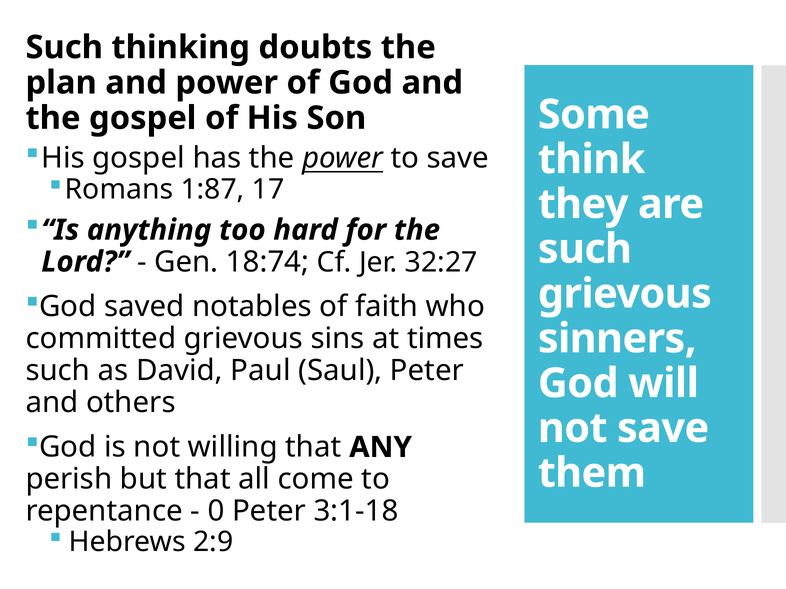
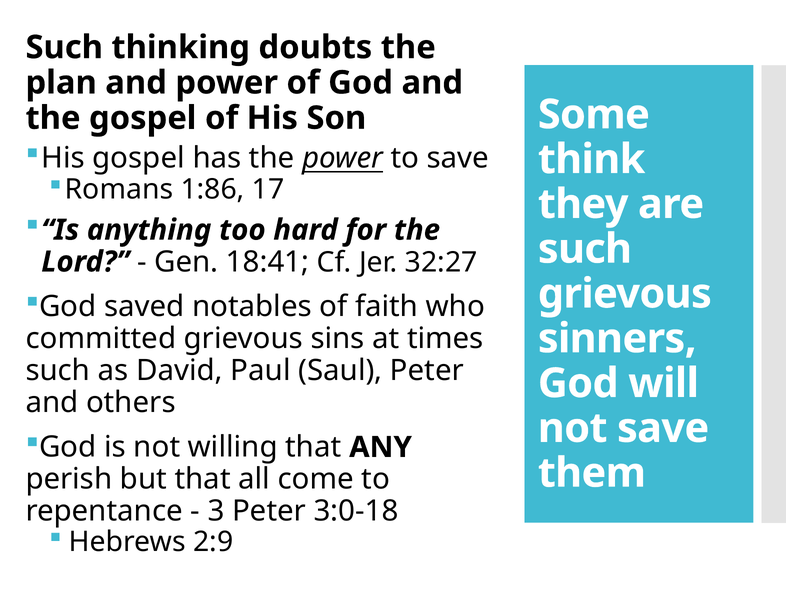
1:87: 1:87 -> 1:86
18:74: 18:74 -> 18:41
0: 0 -> 3
3:1-18: 3:1-18 -> 3:0-18
